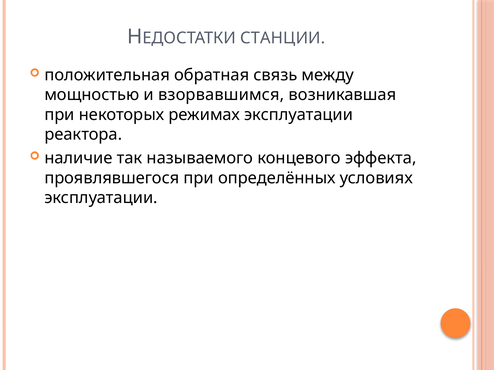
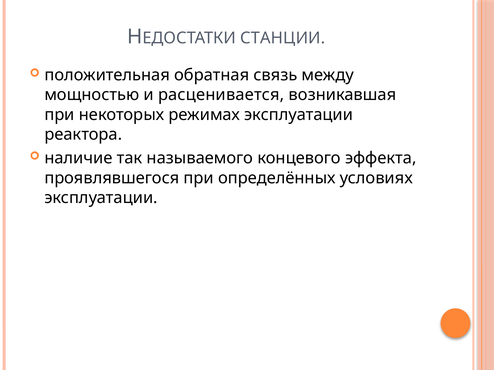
взорвавшимся: взорвавшимся -> расценивается
